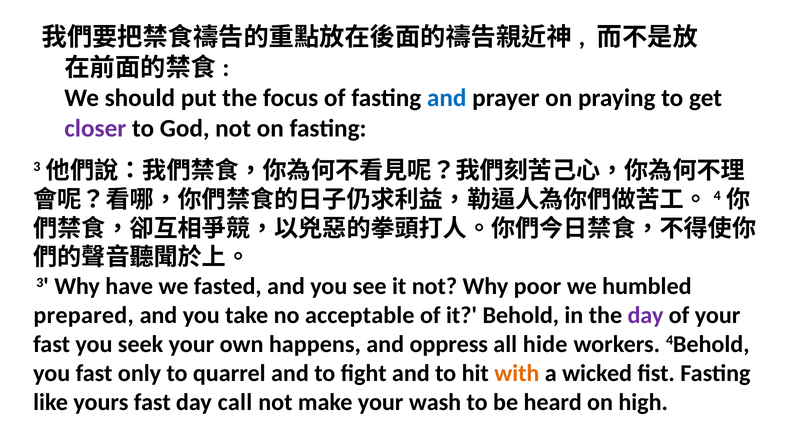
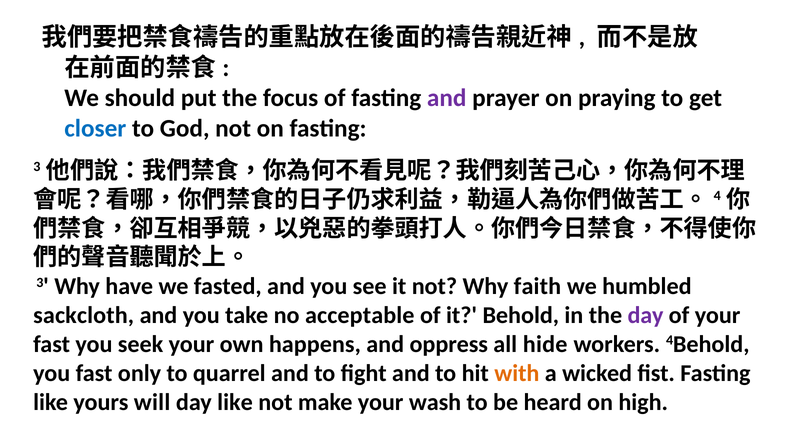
and at (447, 98) colour: blue -> purple
closer colour: purple -> blue
poor: poor -> faith
prepared: prepared -> sackcloth
yours fast: fast -> will
day call: call -> like
